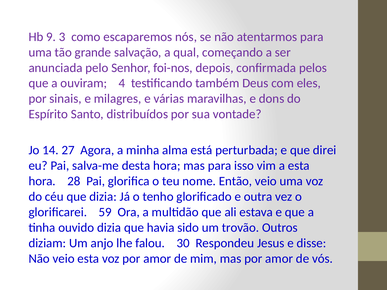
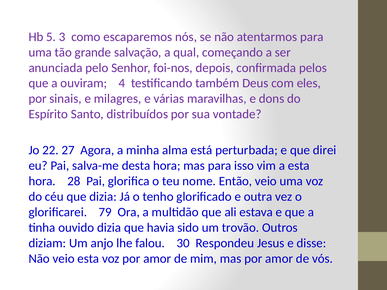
9: 9 -> 5
14: 14 -> 22
59: 59 -> 79
